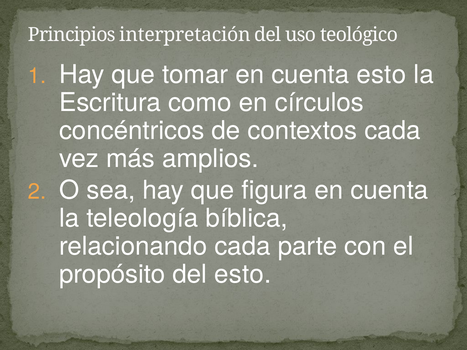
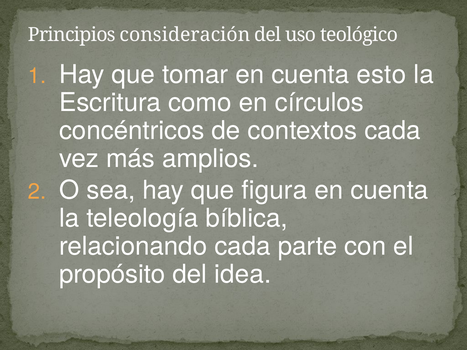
interpretación: interpretación -> consideración
del esto: esto -> idea
